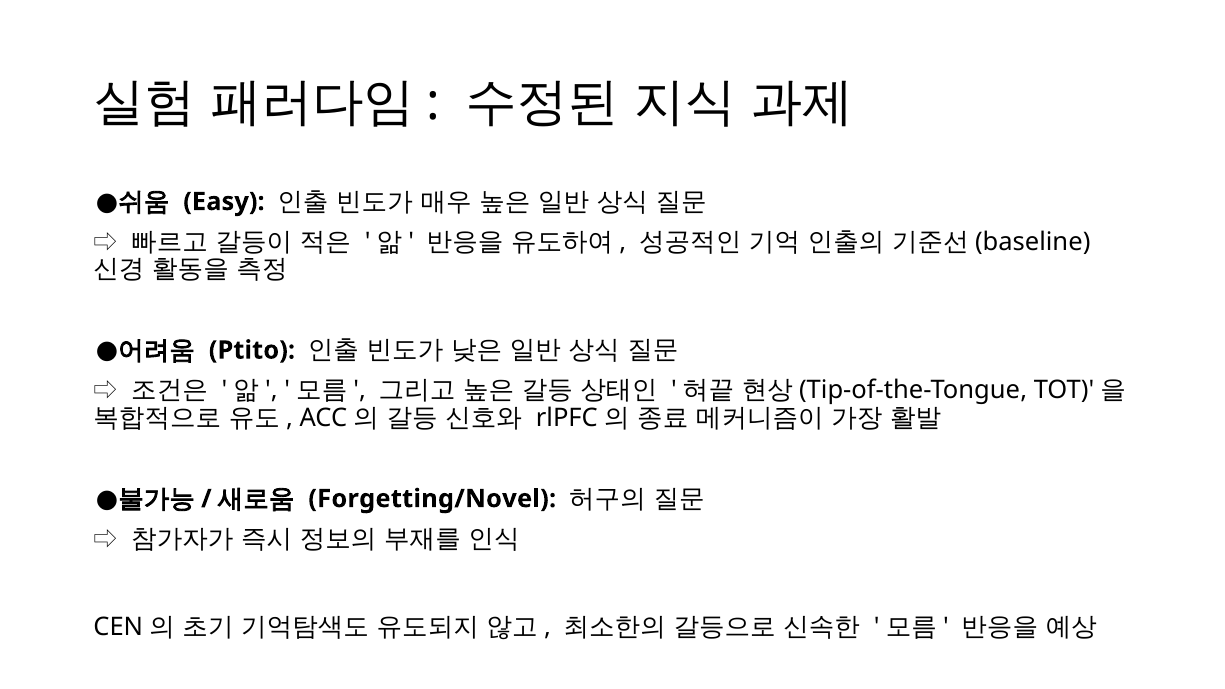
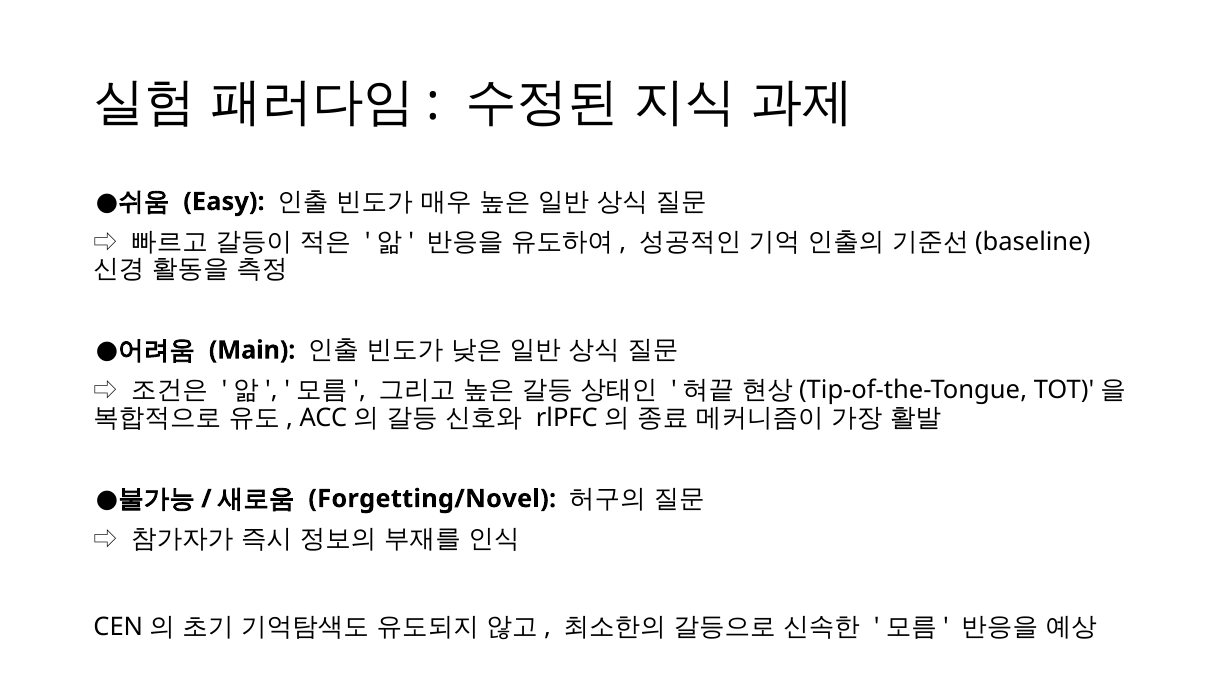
Ptito: Ptito -> Main
